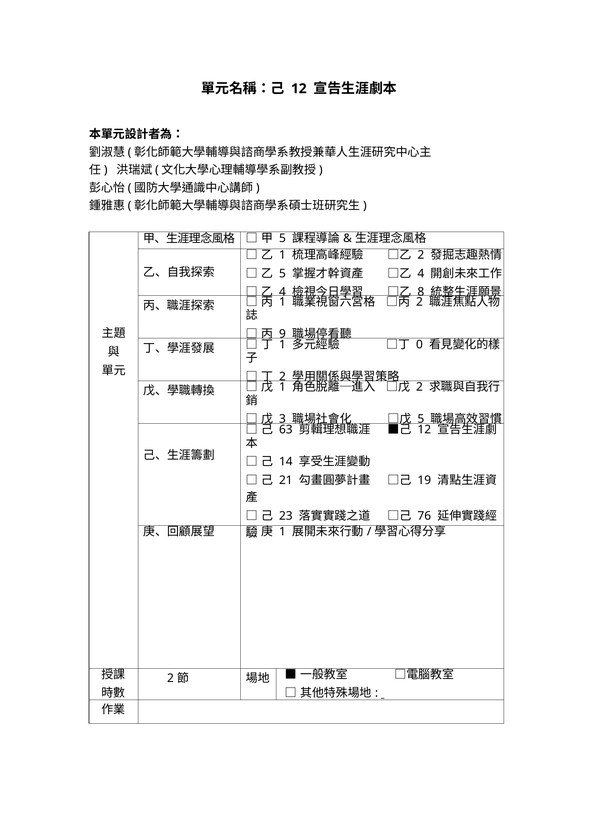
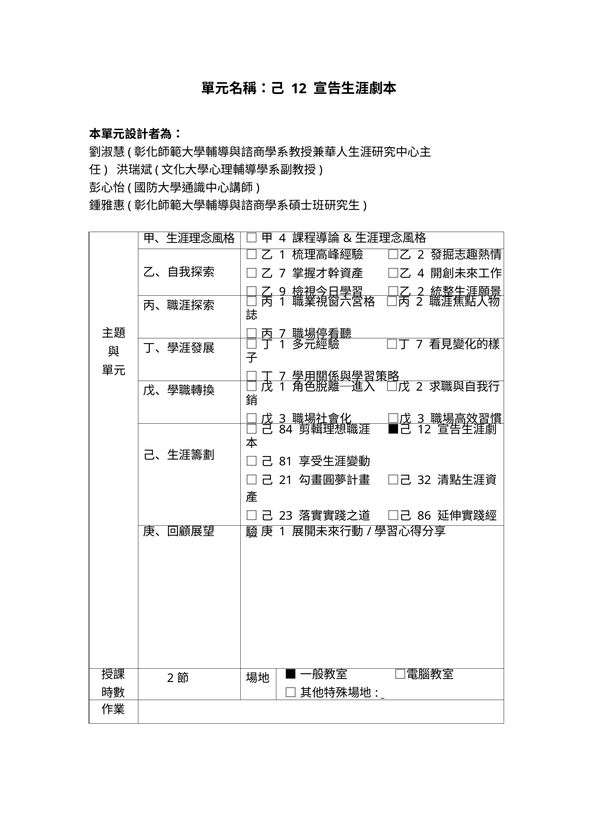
5 at (282, 238): 5 -> 4
5 at (282, 274): 5 -> 7
4 at (282, 292): 4 -> 9
8 at (421, 292): 8 -> 2
9 at (282, 334): 9 -> 7
0 at (419, 345): 0 -> 7
2 at (282, 377): 2 -> 7
5 at (421, 419): 5 -> 3
63: 63 -> 84
14: 14 -> 81
19: 19 -> 32
76: 76 -> 86
